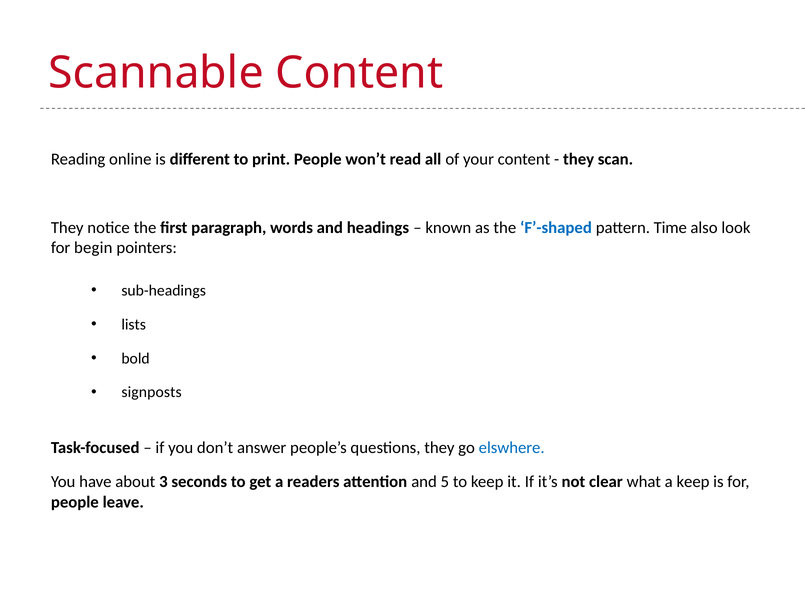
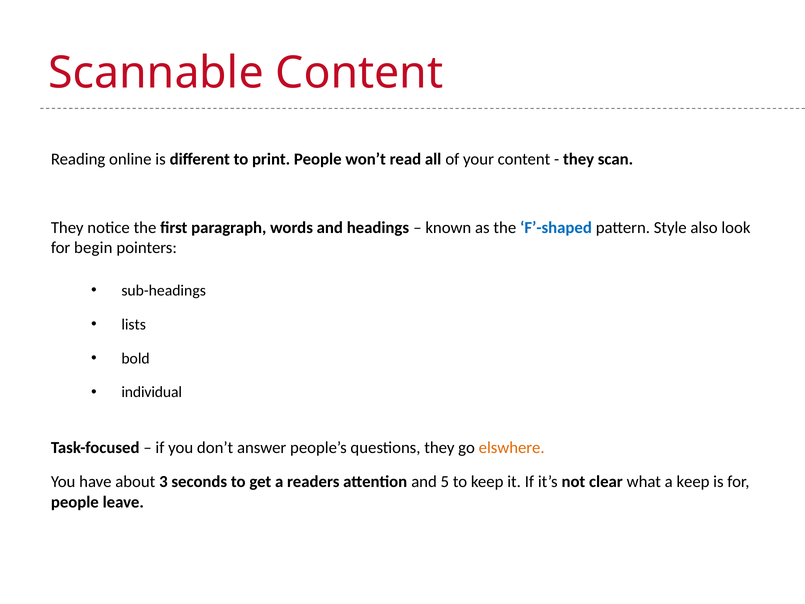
Time: Time -> Style
signposts: signposts -> individual
elswhere colour: blue -> orange
